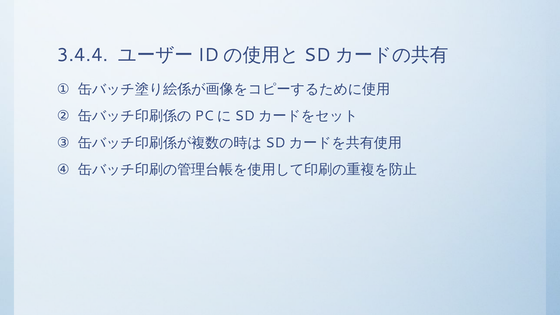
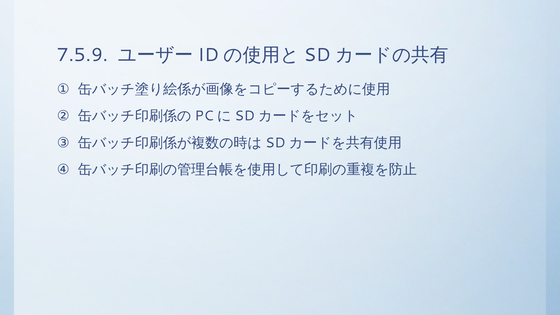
3.4.4: 3.4.4 -> 7.5.9
